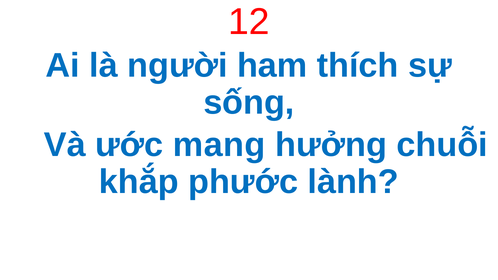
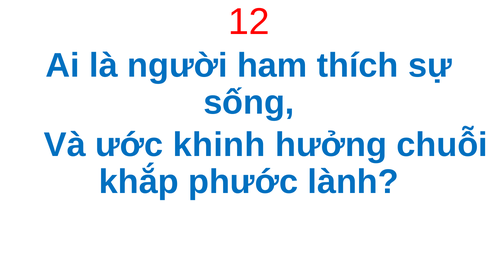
mang: mang -> khinh
